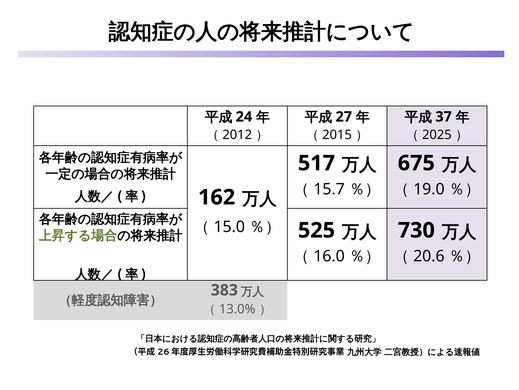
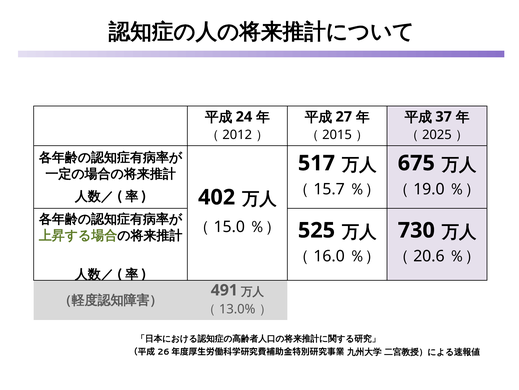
162: 162 -> 402
383: 383 -> 491
